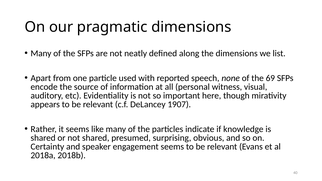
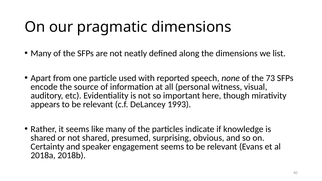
69: 69 -> 73
1907: 1907 -> 1993
